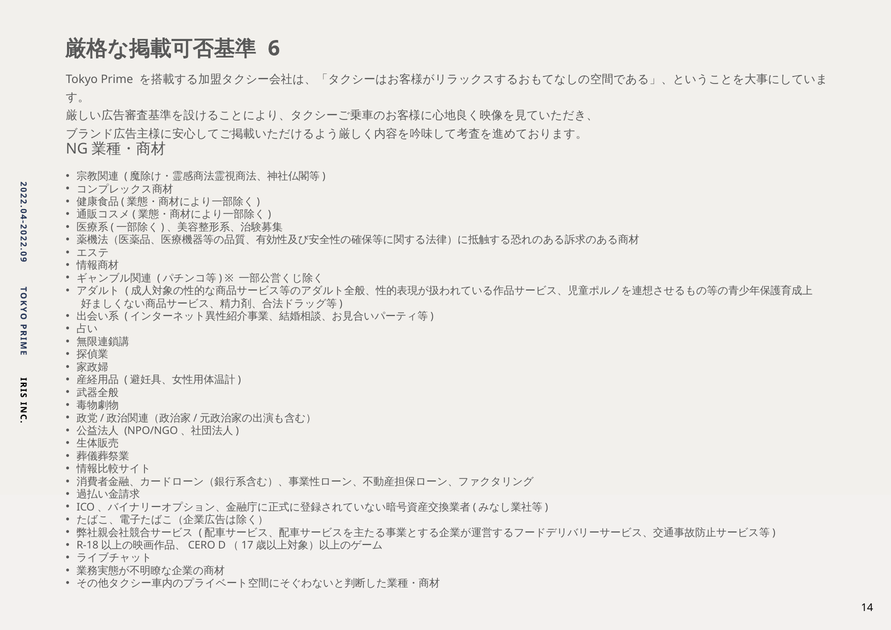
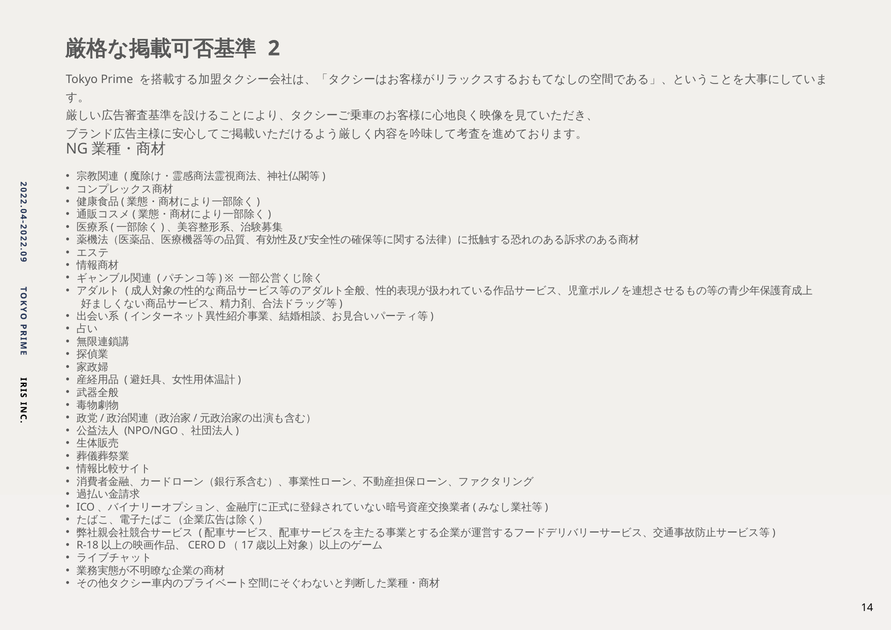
6 at (274, 48): 6 -> 2
